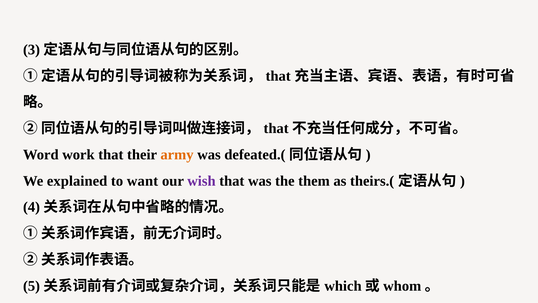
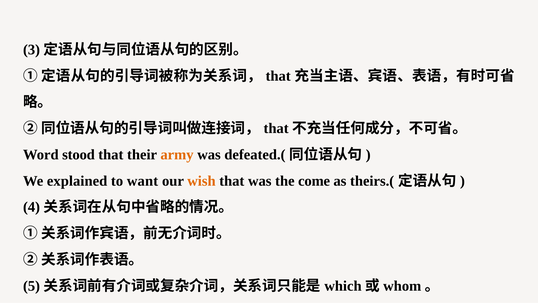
work: work -> stood
wish colour: purple -> orange
them: them -> come
